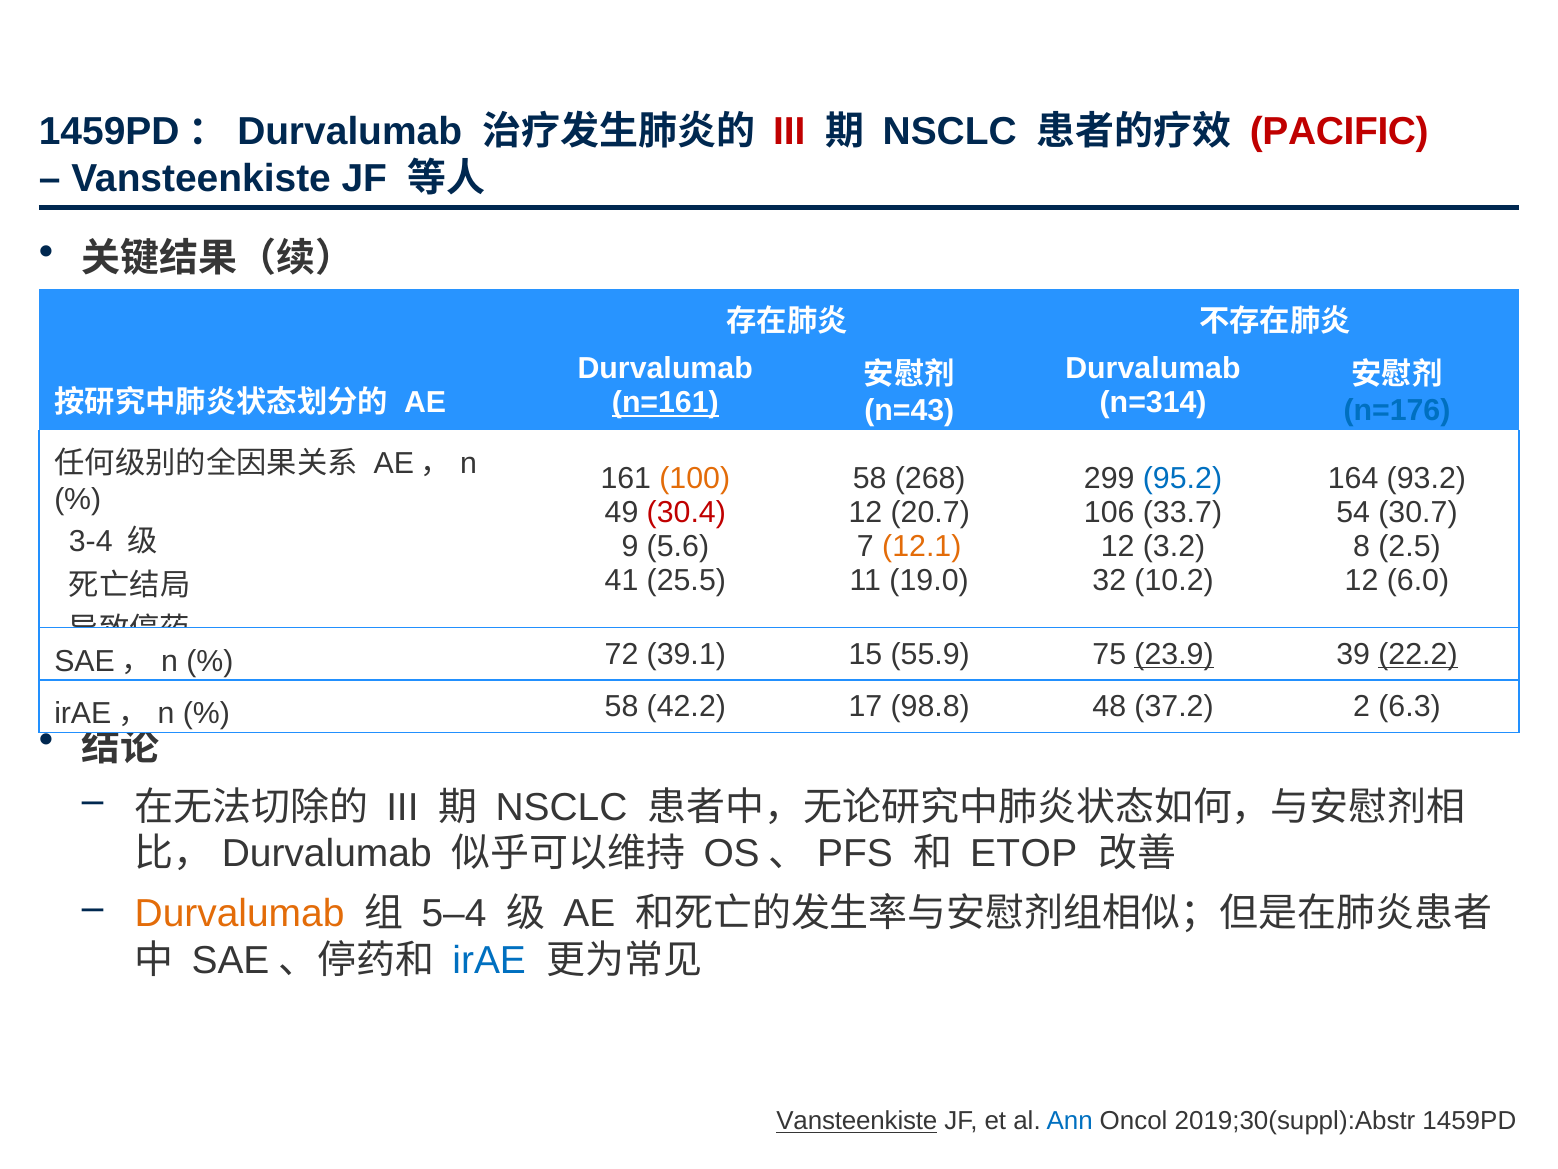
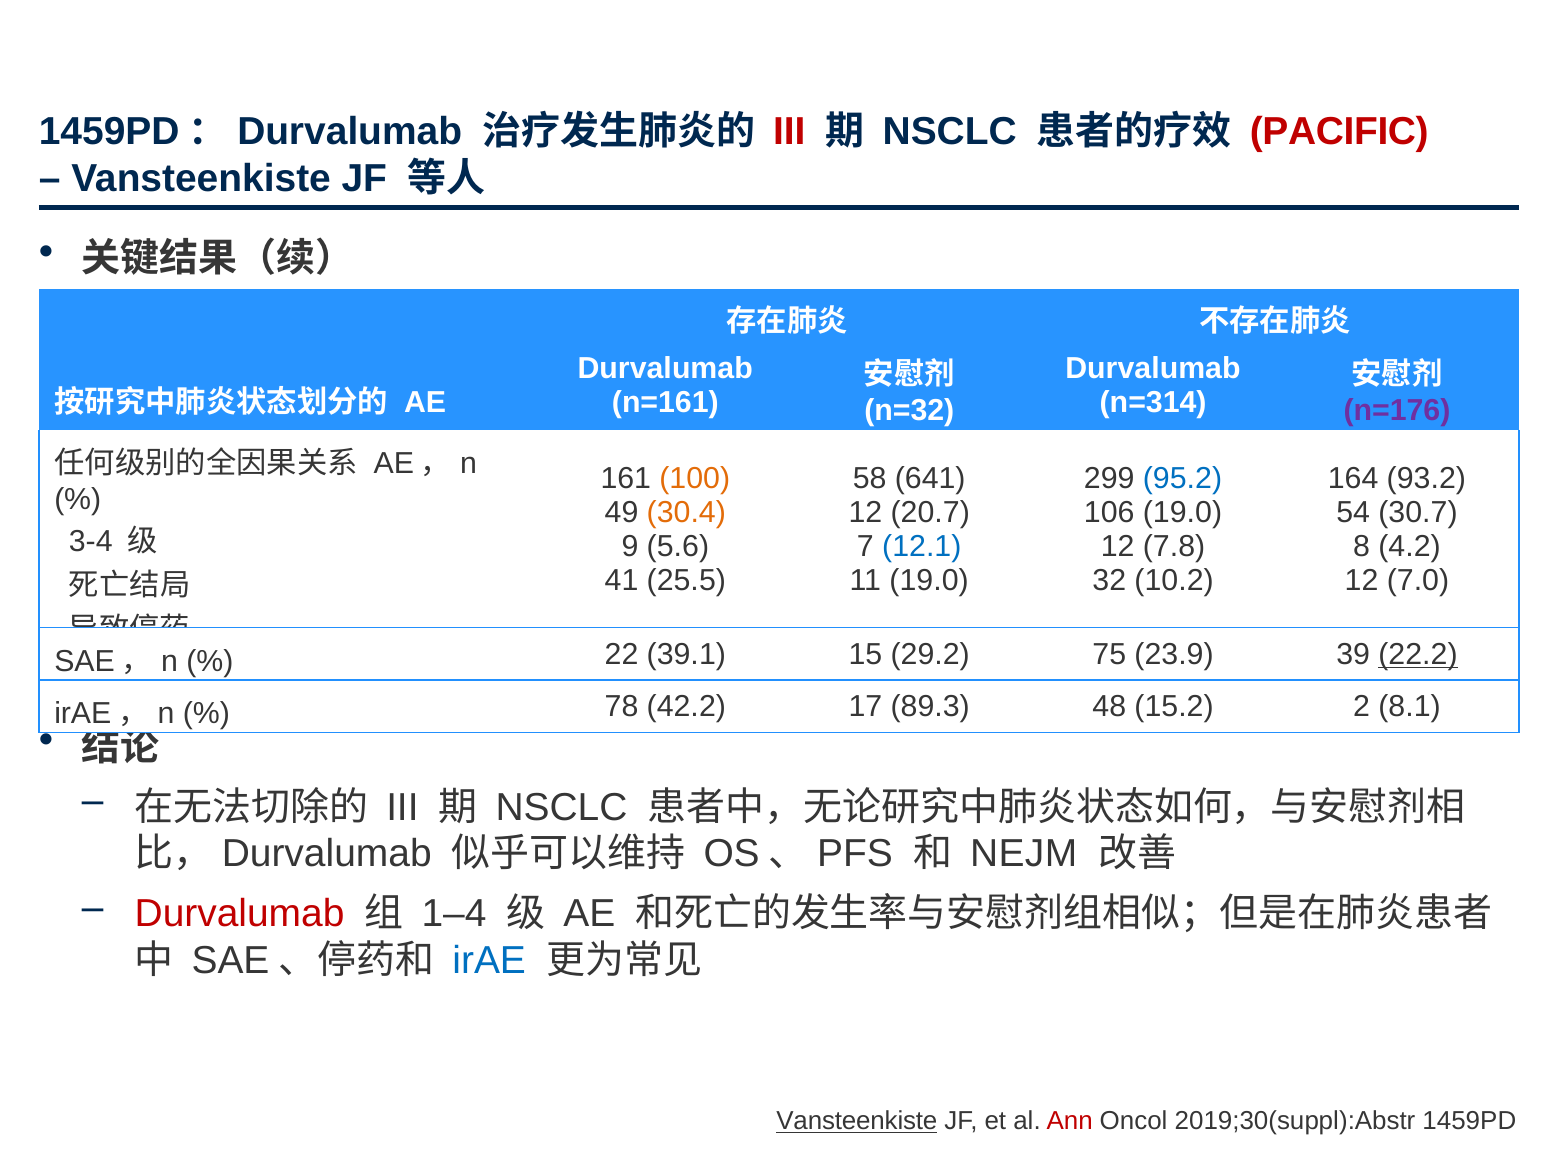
n=161 underline: present -> none
n=43: n=43 -> n=32
n=176 colour: blue -> purple
268: 268 -> 641
30.4 colour: red -> orange
106 33.7: 33.7 -> 19.0
12.1 colour: orange -> blue
3.2: 3.2 -> 7.8
2.5: 2.5 -> 4.2
6.0: 6.0 -> 7.0
72: 72 -> 22
55.9: 55.9 -> 29.2
23.9 underline: present -> none
58 at (622, 707): 58 -> 78
98.8: 98.8 -> 89.3
37.2: 37.2 -> 15.2
6.3: 6.3 -> 8.1
ETOP: ETOP -> NEJM
Durvalumab at (240, 913) colour: orange -> red
5–4: 5–4 -> 1–4
Ann colour: blue -> red
